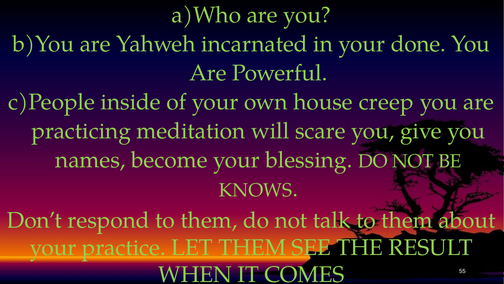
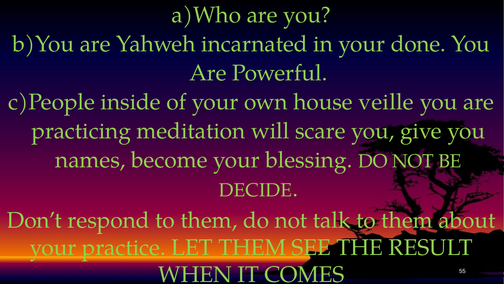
creep: creep -> veille
KNOWS: KNOWS -> DECIDE
